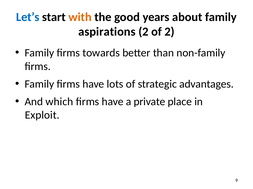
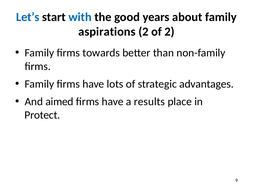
with colour: orange -> blue
which: which -> aimed
private: private -> results
Exploit: Exploit -> Protect
